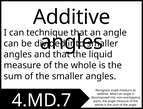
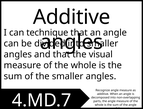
liquid: liquid -> visual
